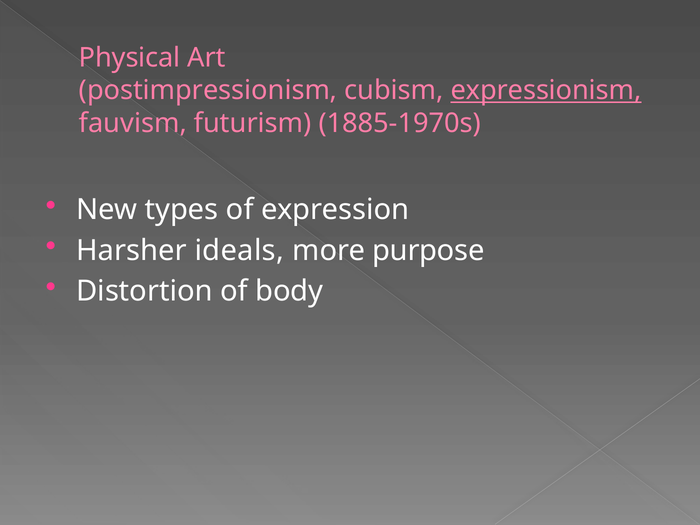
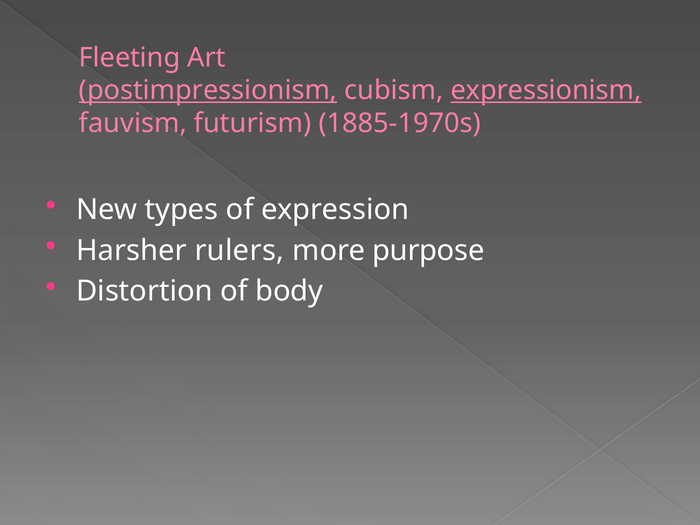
Physical: Physical -> Fleeting
postimpressionism underline: none -> present
ideals: ideals -> rulers
